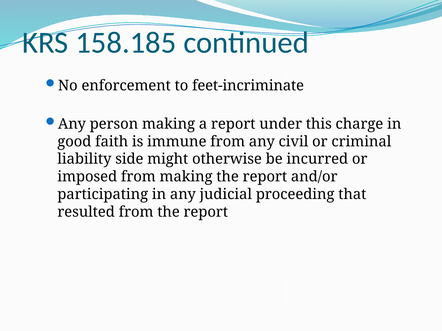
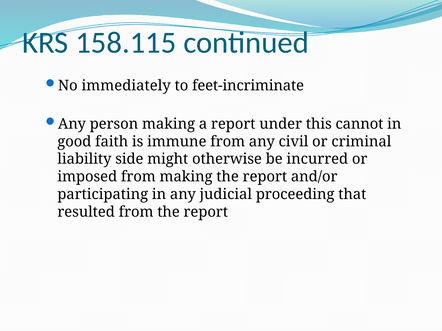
158.185: 158.185 -> 158.115
enforcement: enforcement -> immediately
charge: charge -> cannot
